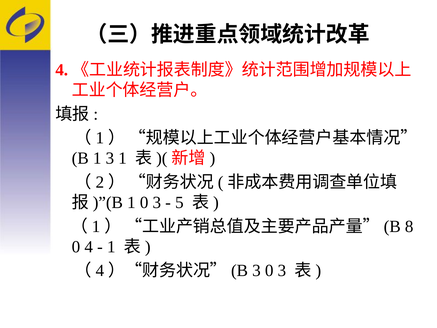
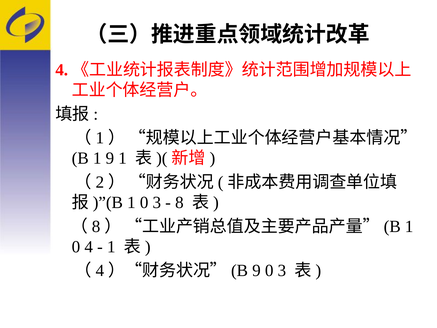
1 3: 3 -> 9
5 at (179, 202): 5 -> 8
1 at (96, 226): 1 -> 8
8 at (409, 226): 8 -> 1
3 at (256, 270): 3 -> 9
